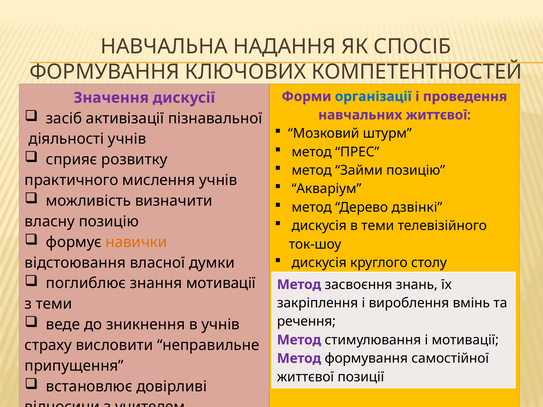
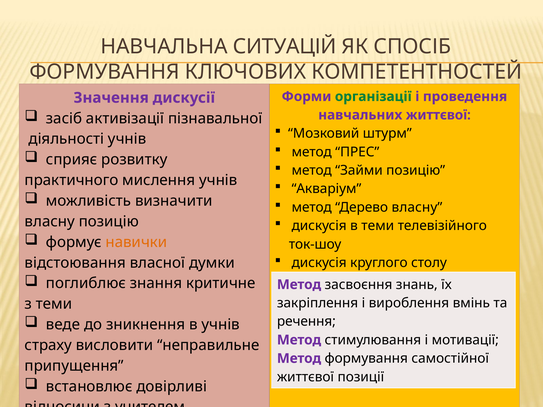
НАДАННЯ: НАДАННЯ -> СИТУАЦІЙ
організації colour: blue -> green
Дерево дзвінкі: дзвінкі -> власну
знання мотивації: мотивації -> критичне
